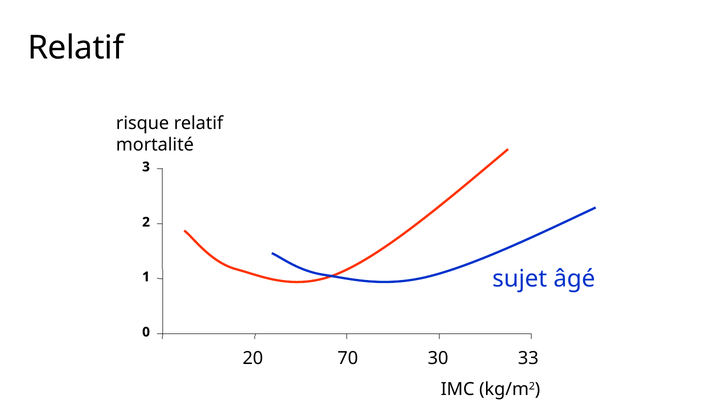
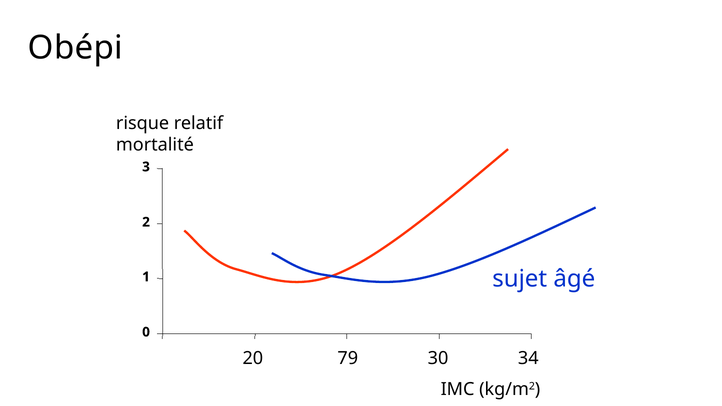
Relatif at (76, 48): Relatif -> Obépi
70: 70 -> 79
33: 33 -> 34
